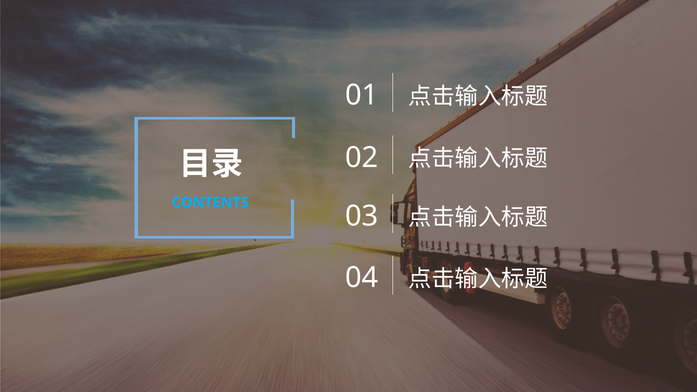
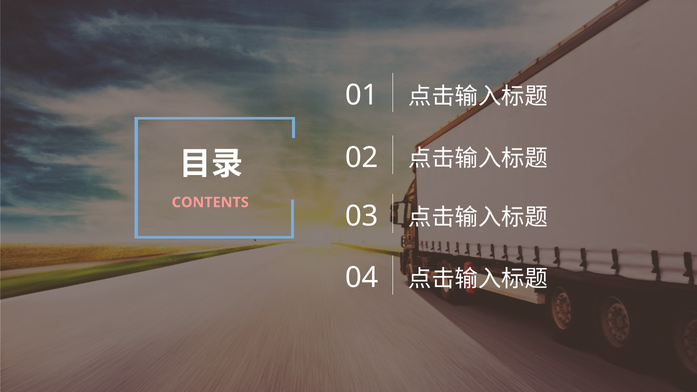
CONTENTS colour: light blue -> pink
